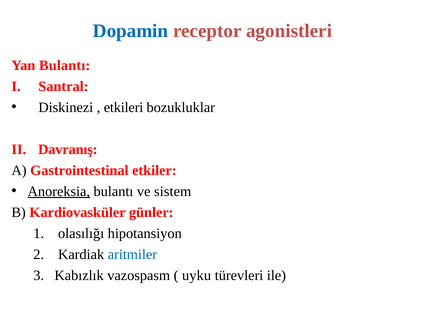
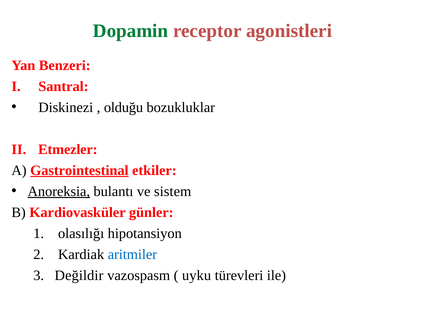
Dopamin colour: blue -> green
Yan Bulantı: Bulantı -> Benzeri
etkileri: etkileri -> olduğu
Davranış: Davranış -> Etmezler
Gastrointestinal underline: none -> present
Kabızlık: Kabızlık -> Değildir
